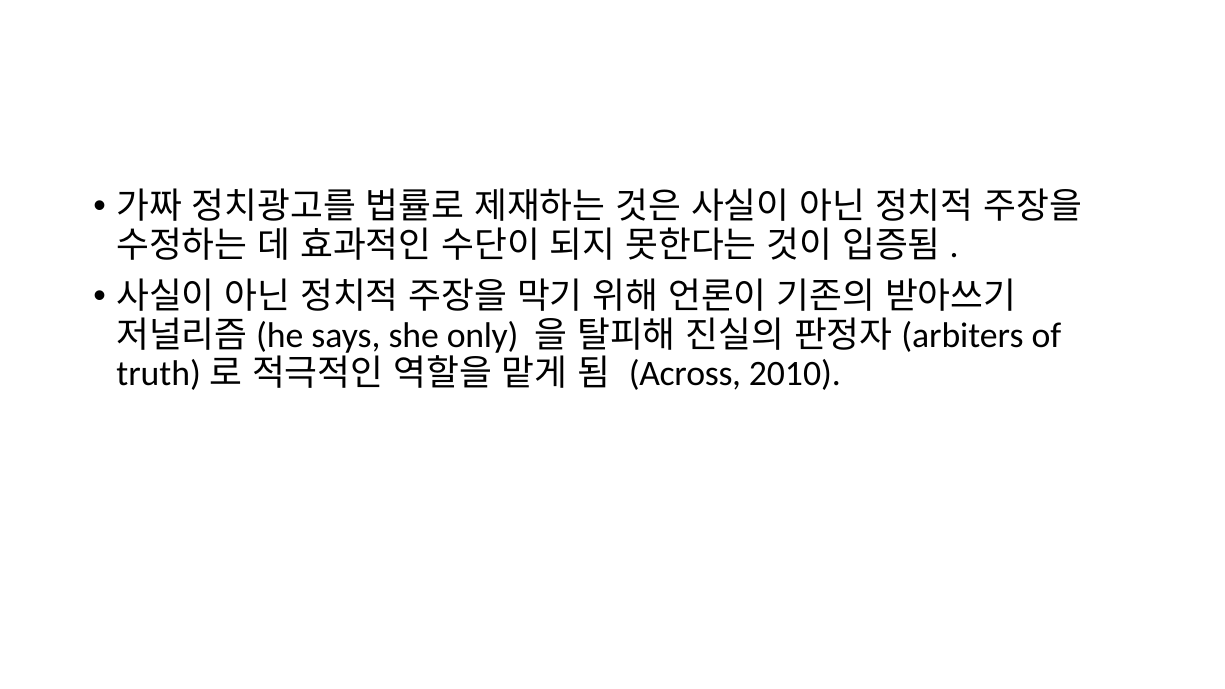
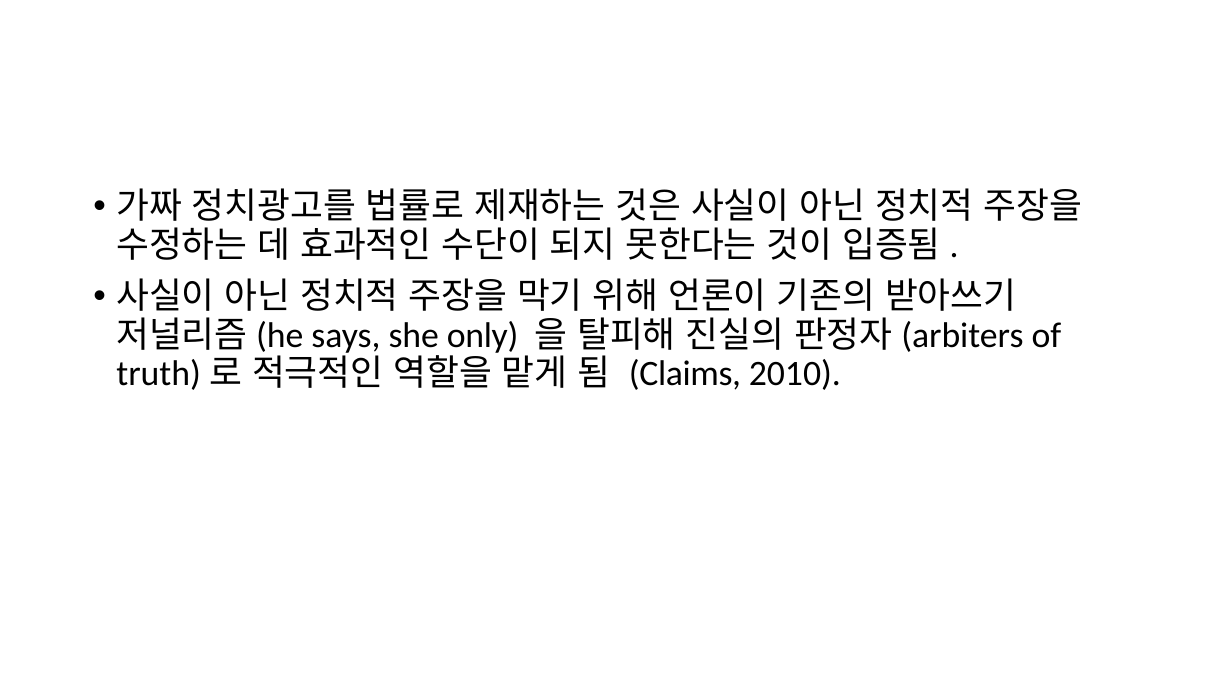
Across: Across -> Claims
